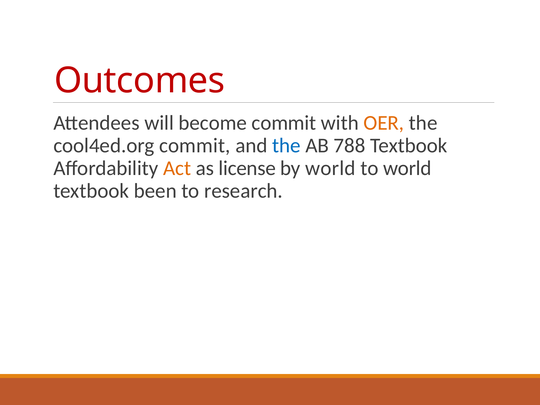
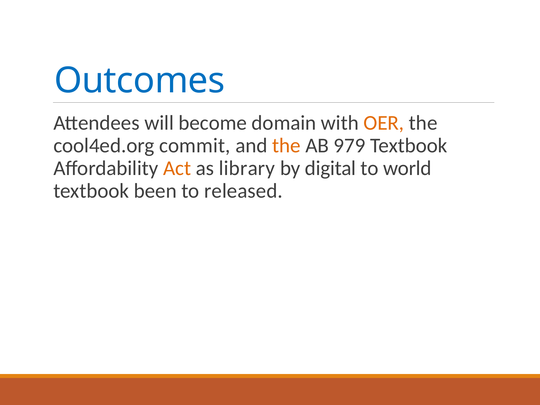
Outcomes colour: red -> blue
become commit: commit -> domain
the at (286, 146) colour: blue -> orange
788: 788 -> 979
license: license -> library
by world: world -> digital
research: research -> released
